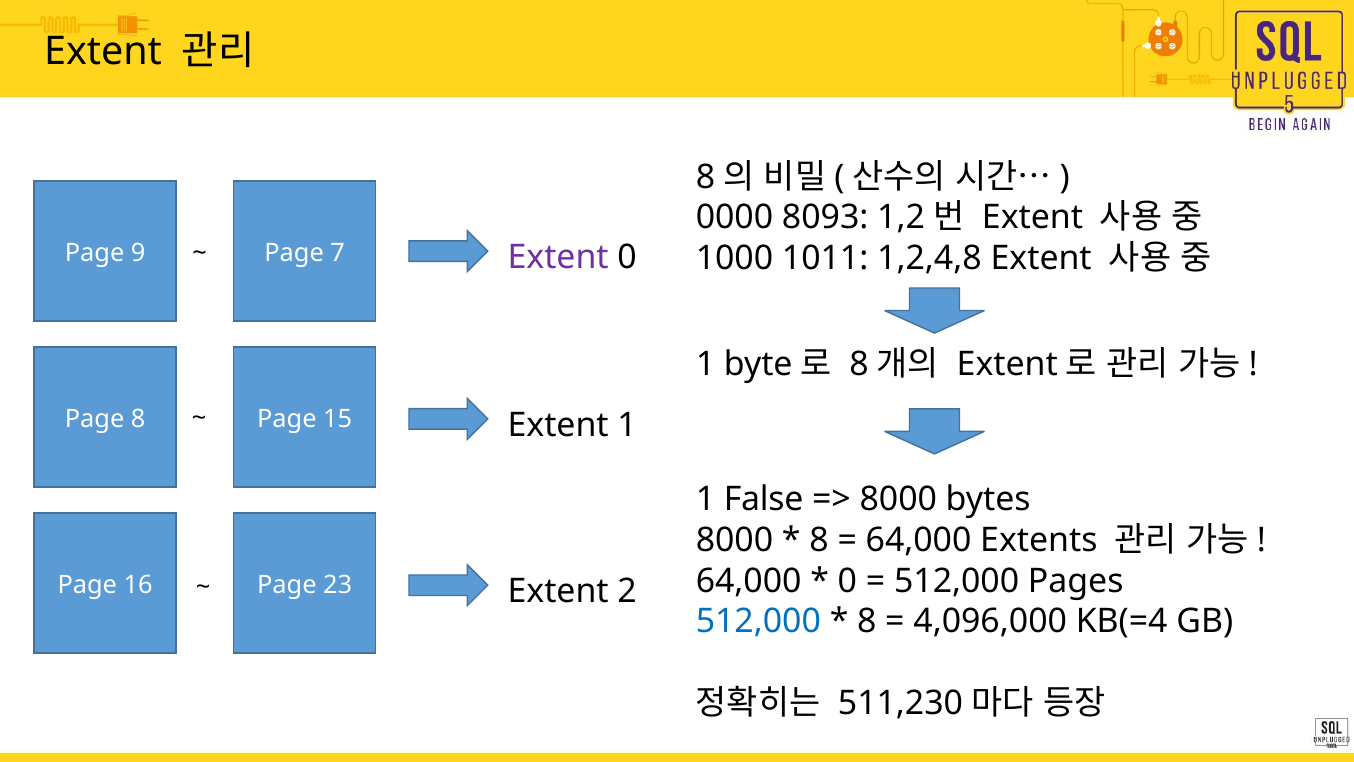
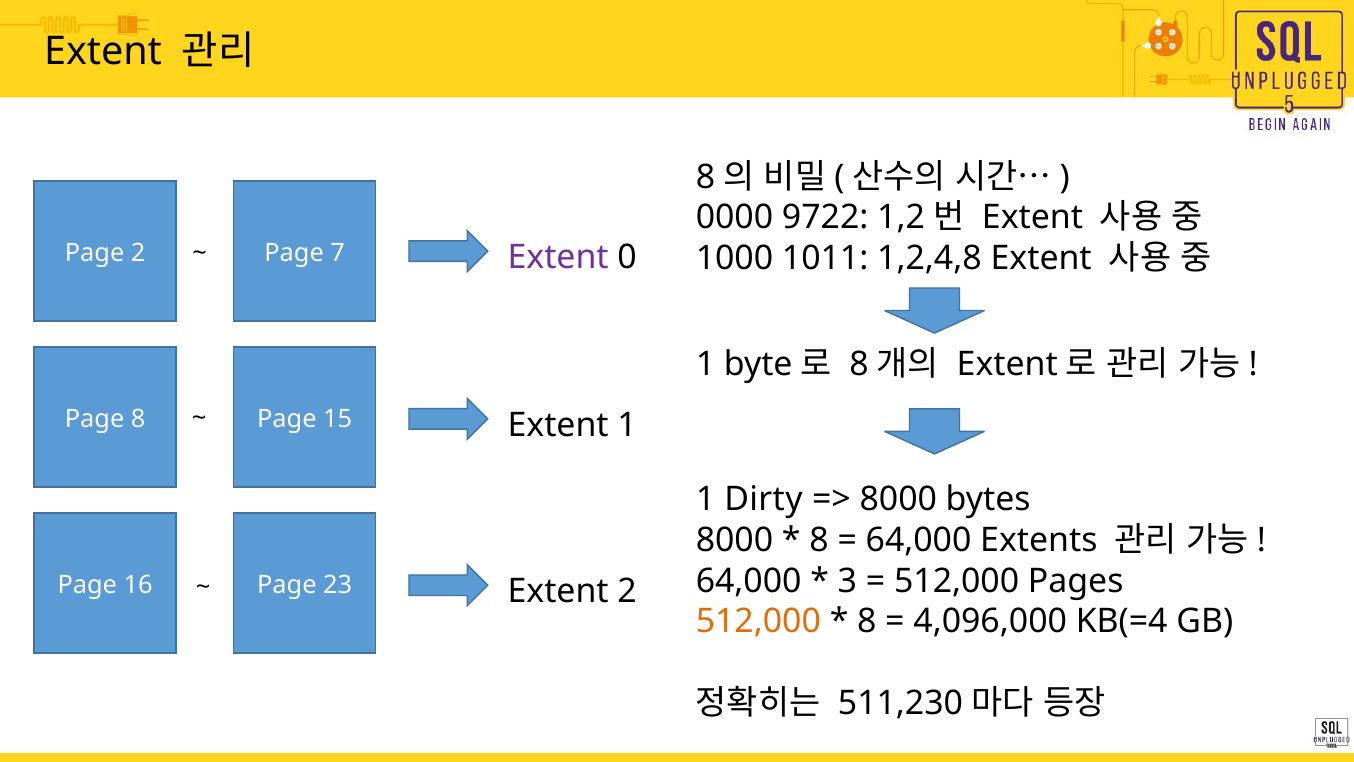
8093: 8093 -> 9722
Page 9: 9 -> 2
False: False -> Dirty
0 at (847, 581): 0 -> 3
512,000 at (758, 621) colour: blue -> orange
